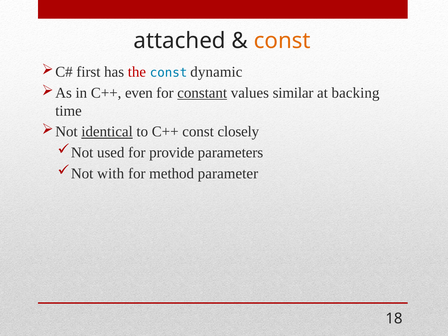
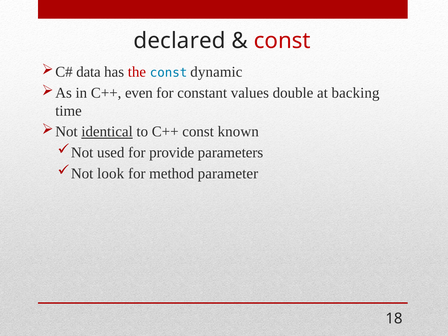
attached: attached -> declared
const at (282, 41) colour: orange -> red
first: first -> data
constant underline: present -> none
similar: similar -> double
closely: closely -> known
with: with -> look
